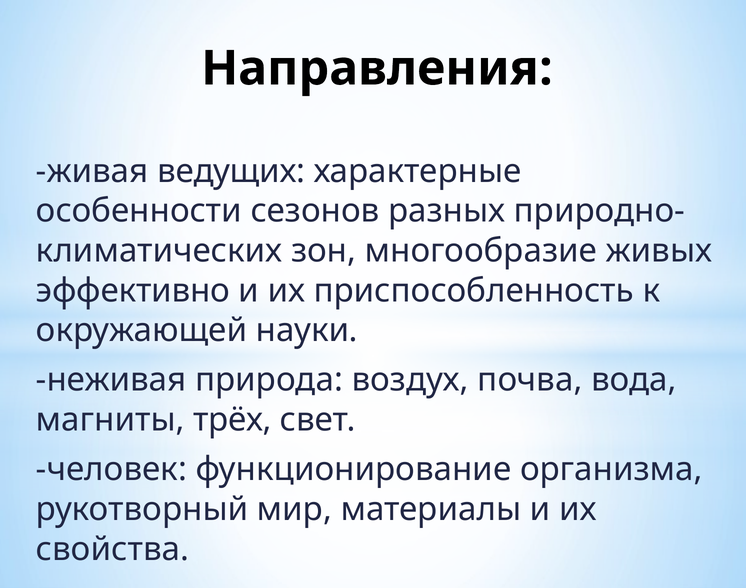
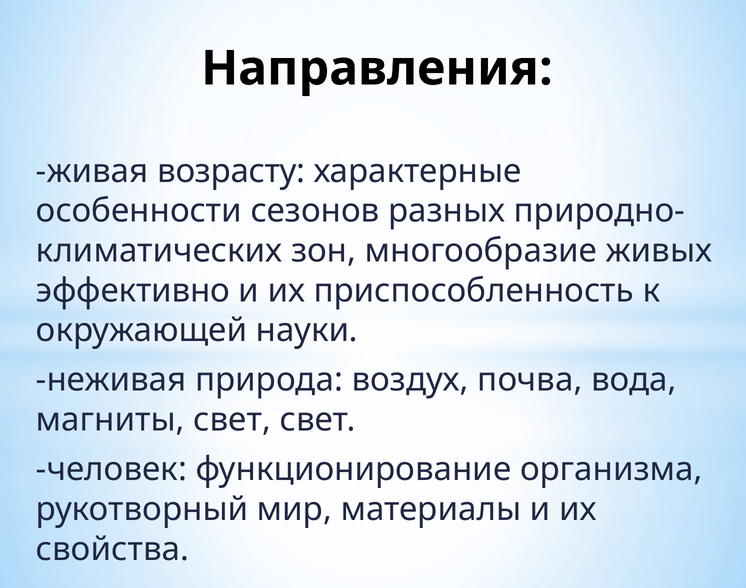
ведущих: ведущих -> возрасту
магниты трёх: трёх -> свет
